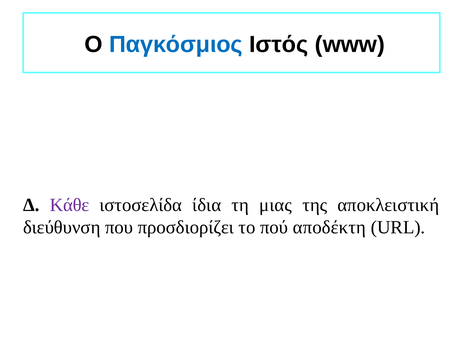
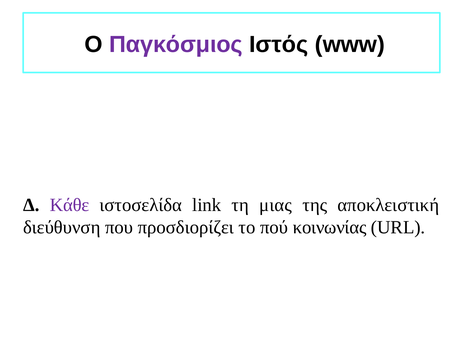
Παγκόσμιος colour: blue -> purple
ίδια: ίδια -> link
αποδέκτη: αποδέκτη -> κοινωνίας
